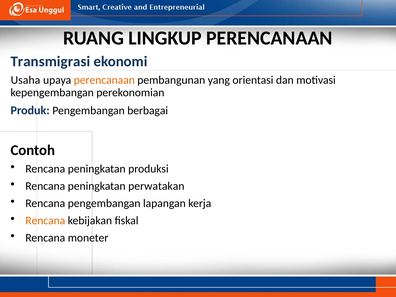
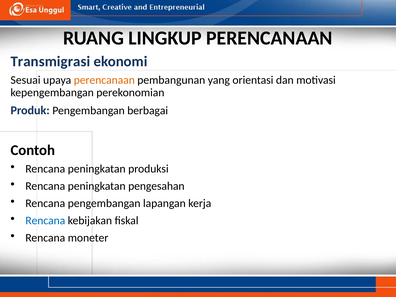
Usaha: Usaha -> Sesuai
perwatakan: perwatakan -> pengesahan
Rencana at (45, 221) colour: orange -> blue
